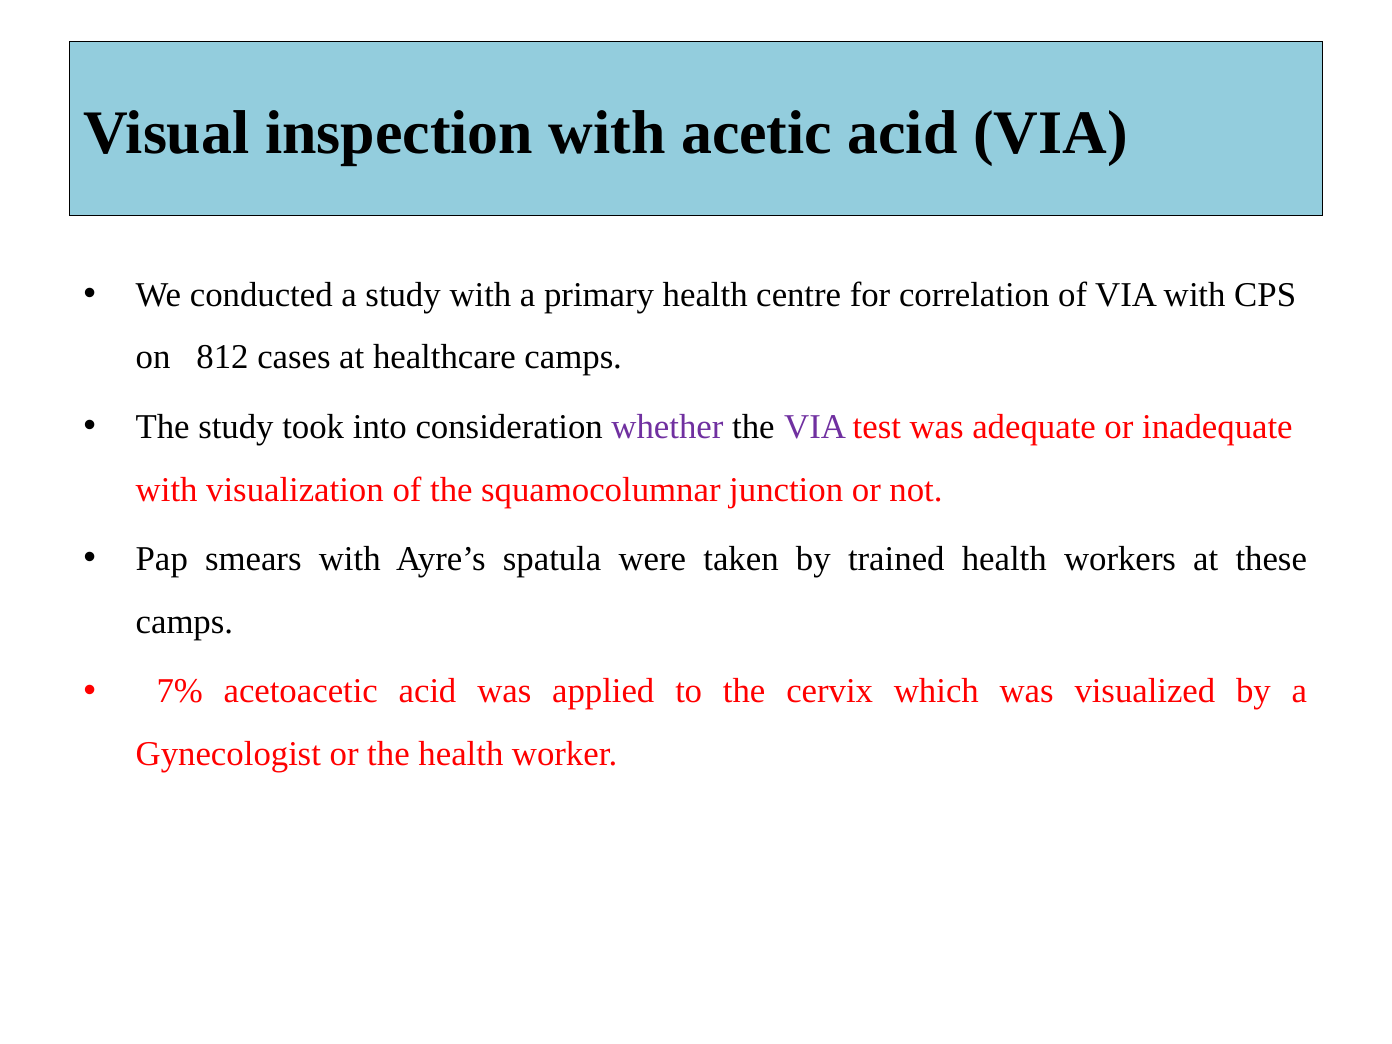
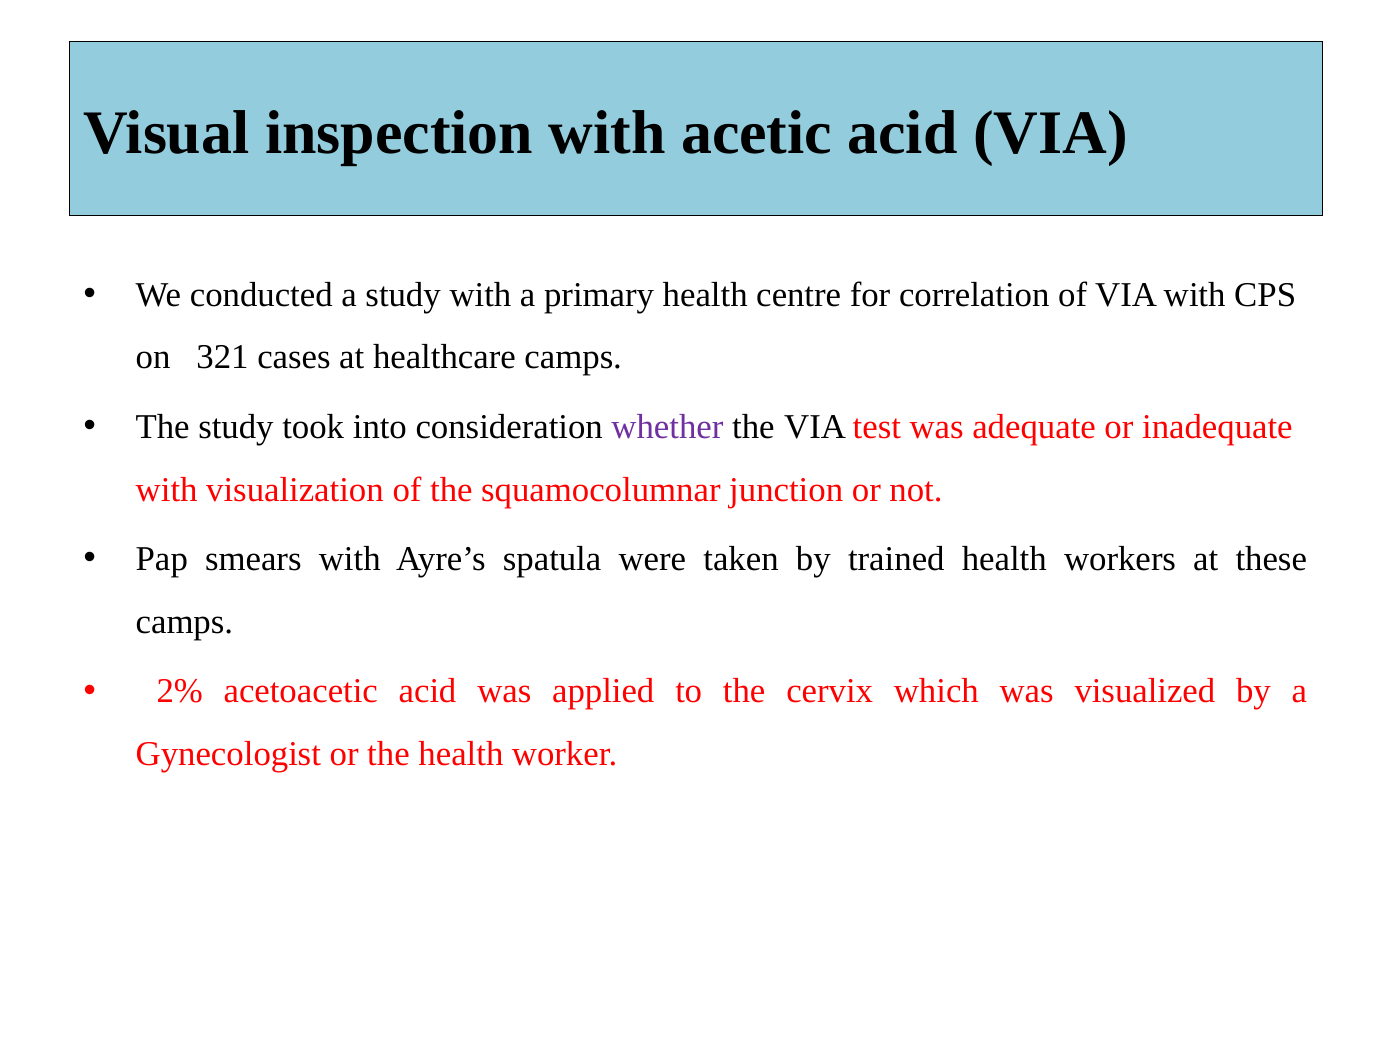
812: 812 -> 321
VIA at (815, 427) colour: purple -> black
7%: 7% -> 2%
